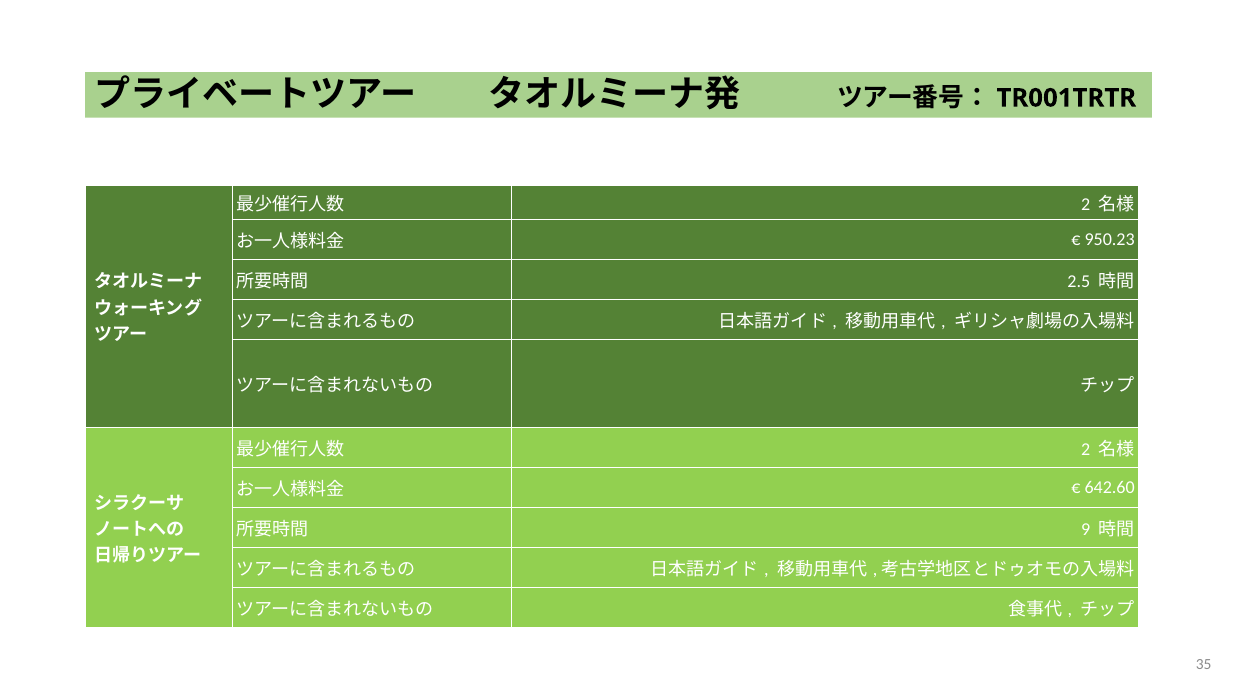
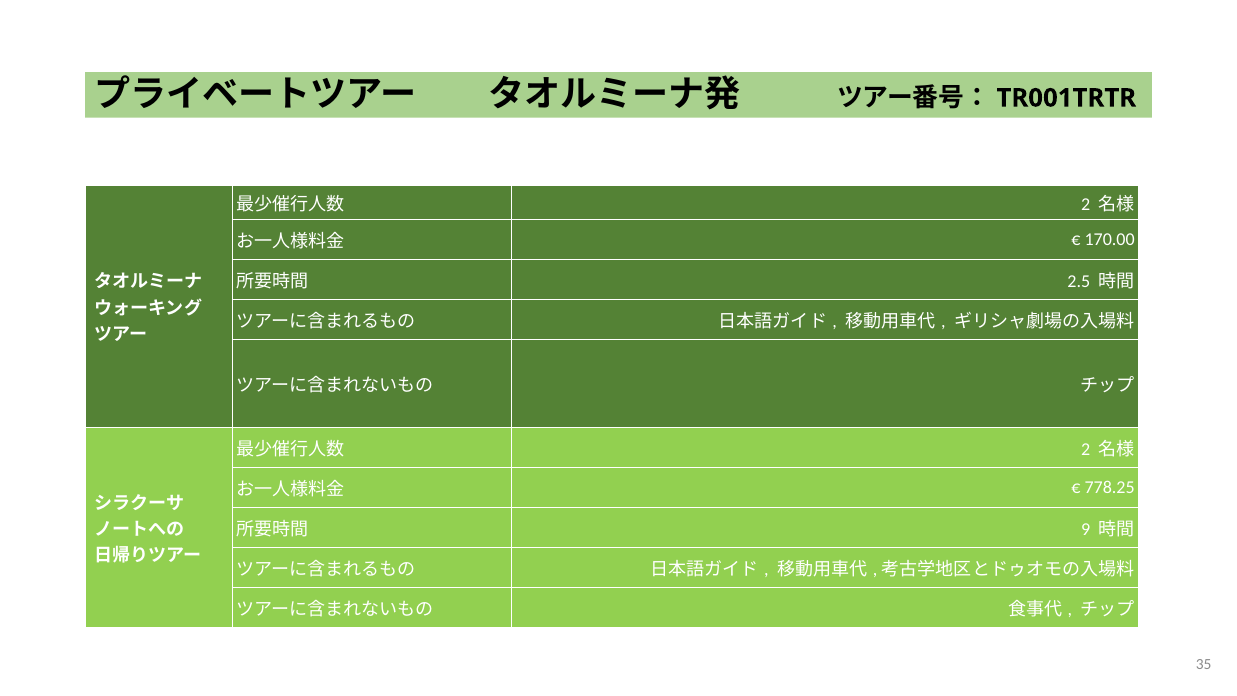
950.23: 950.23 -> 170.00
642.60: 642.60 -> 778.25
